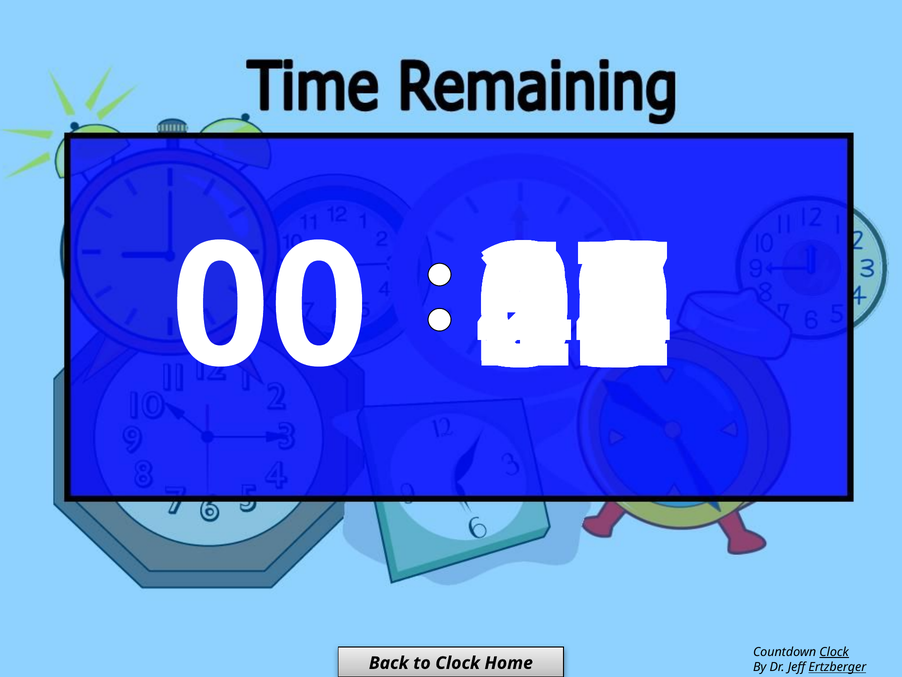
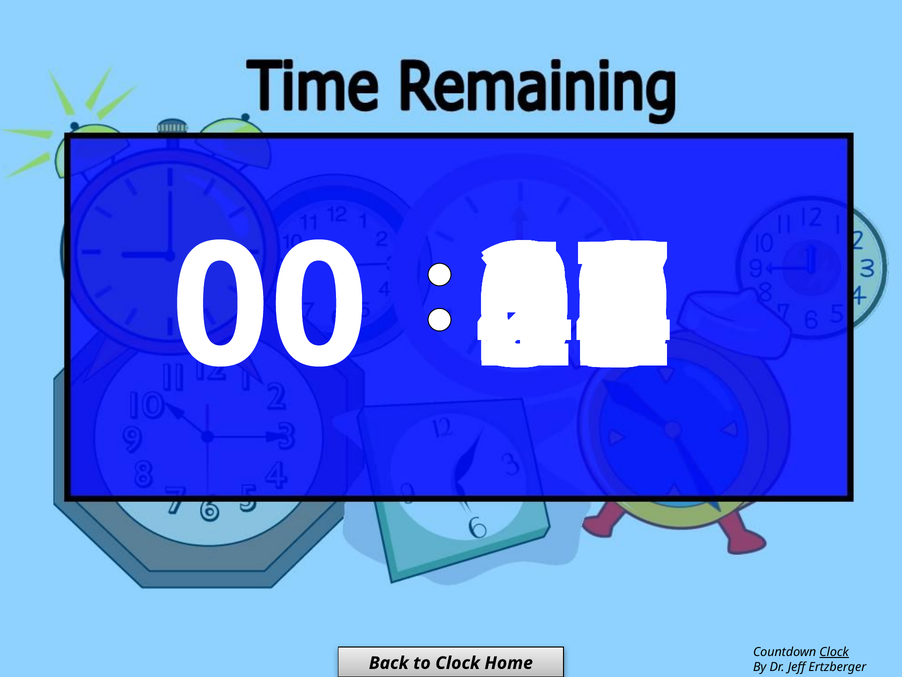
Ertzberger underline: present -> none
